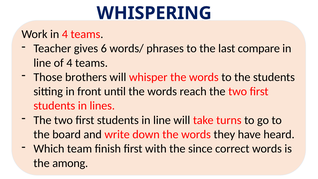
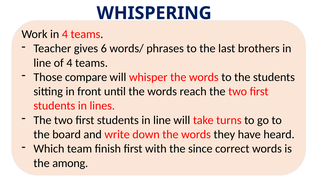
compare: compare -> brothers
brothers: brothers -> compare
